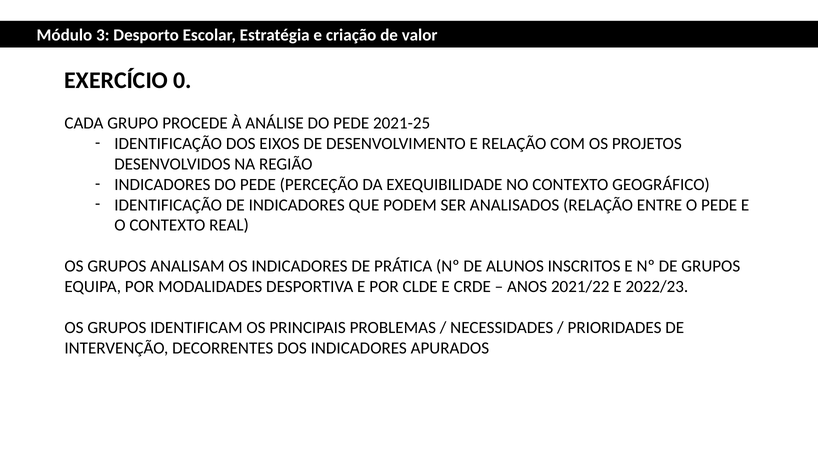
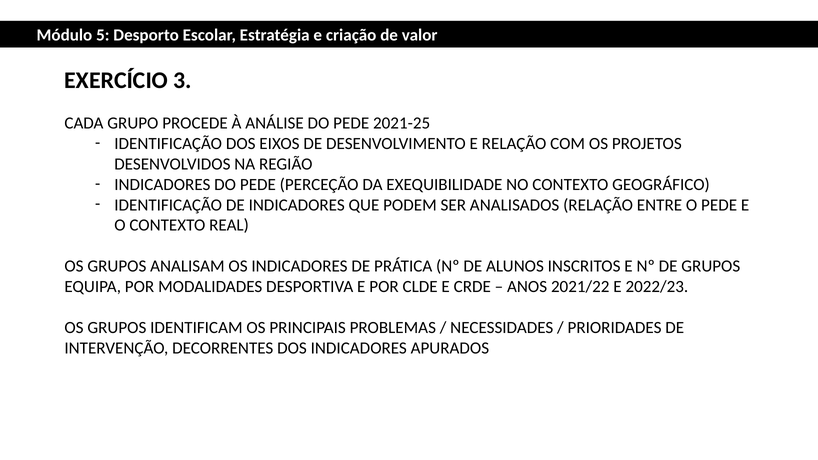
3: 3 -> 5
0: 0 -> 3
